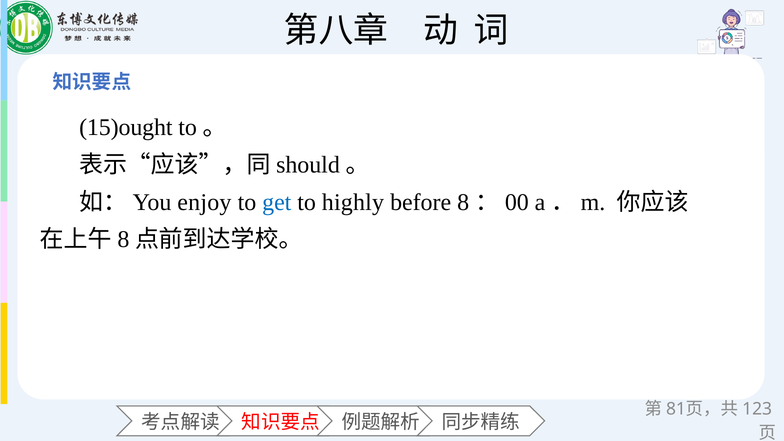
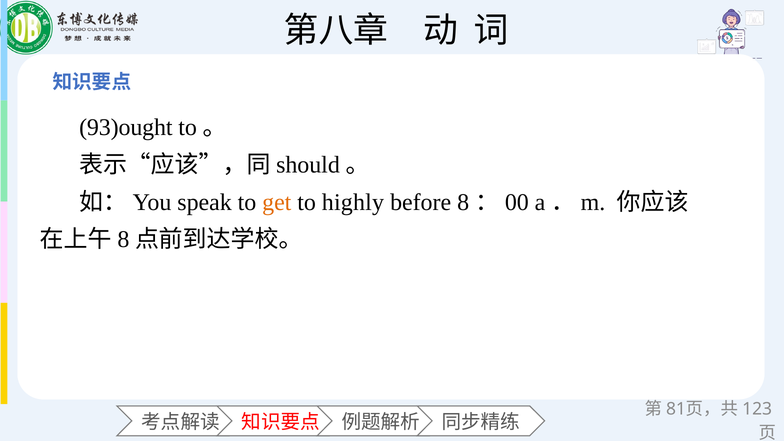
15)ought: 15)ought -> 93)ought
enjoy: enjoy -> speak
get colour: blue -> orange
